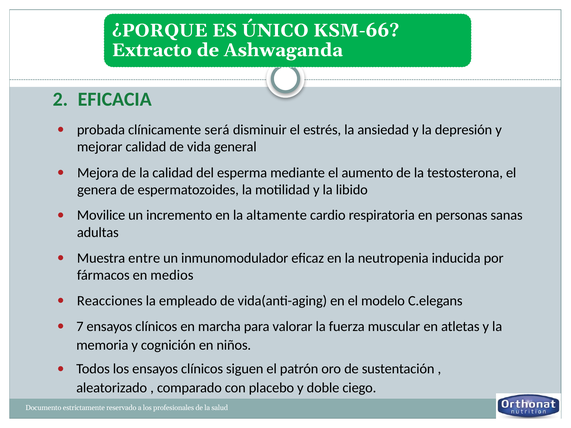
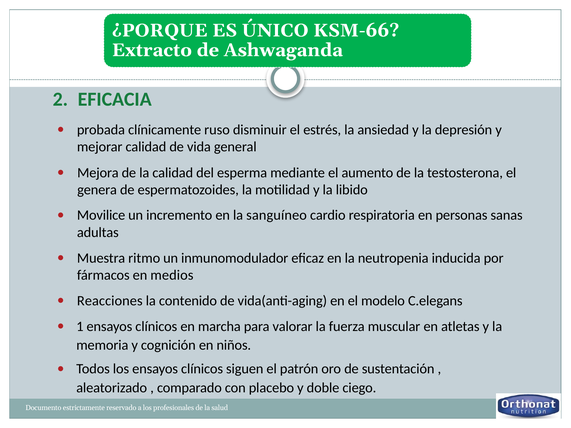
será: será -> ruso
altamente: altamente -> sanguíneo
entre: entre -> ritmo
empleado: empleado -> contenido
7: 7 -> 1
